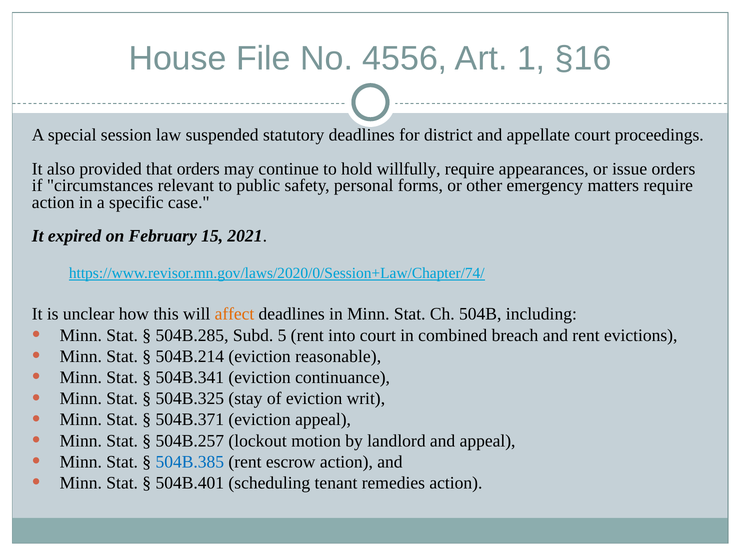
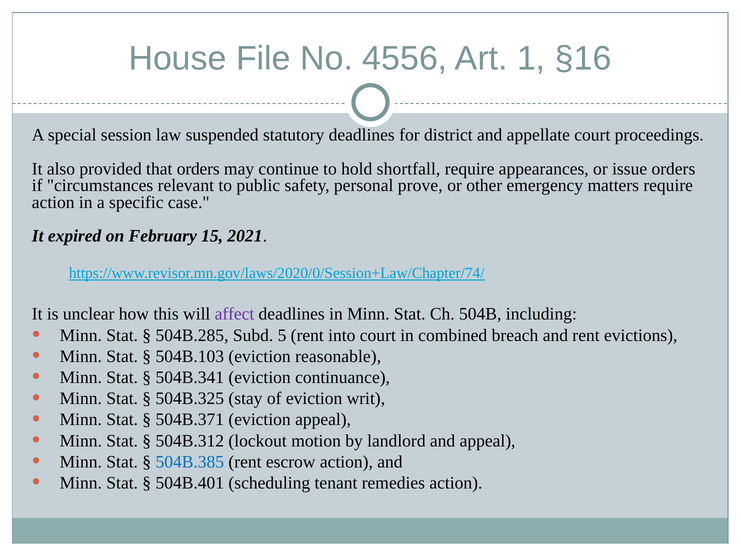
willfully: willfully -> shortfall
forms: forms -> prove
affect colour: orange -> purple
504B.214: 504B.214 -> 504B.103
504B.257: 504B.257 -> 504B.312
